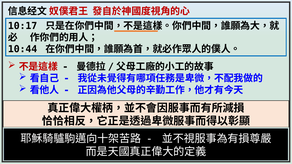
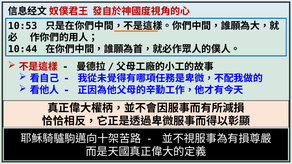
10:17: 10:17 -> 10:53
